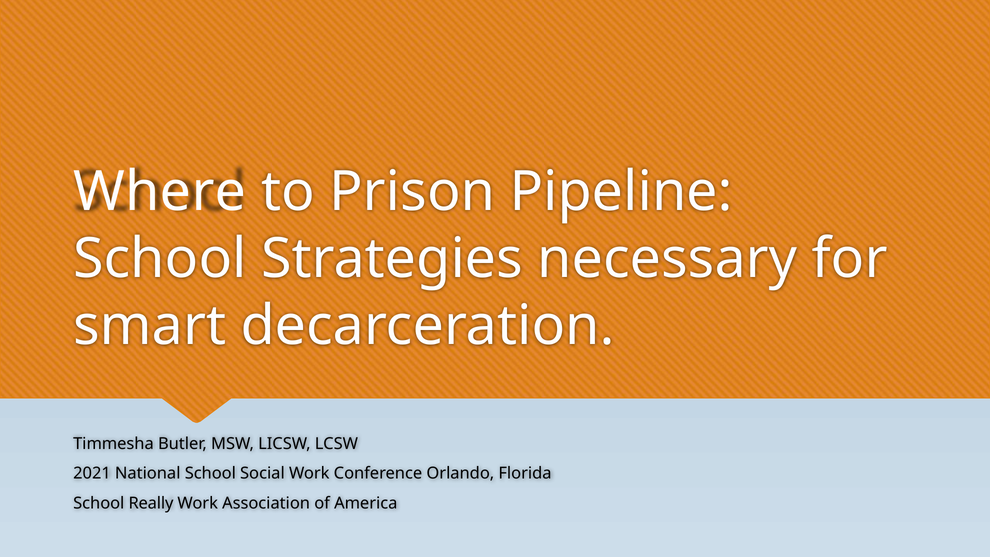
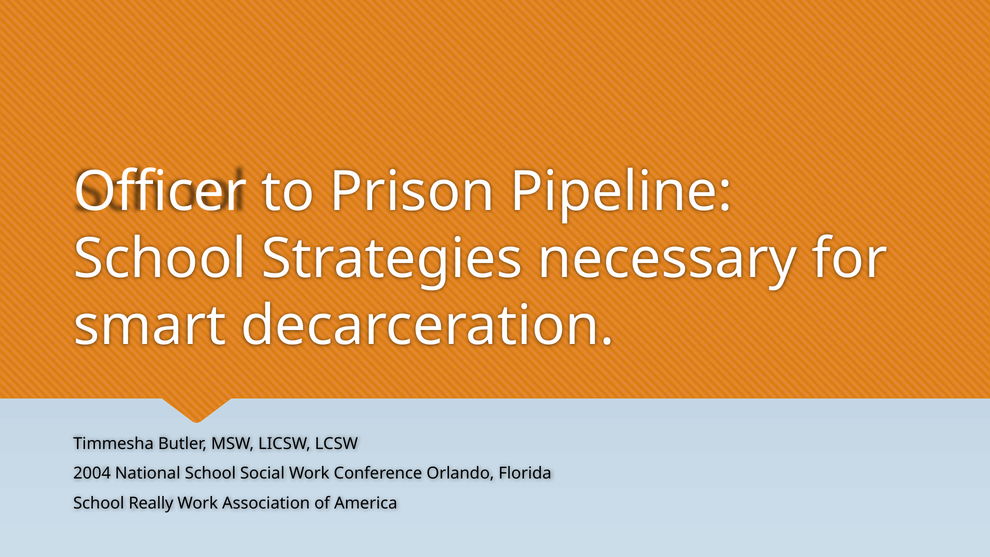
Where: Where -> Officer
2021: 2021 -> 2004
